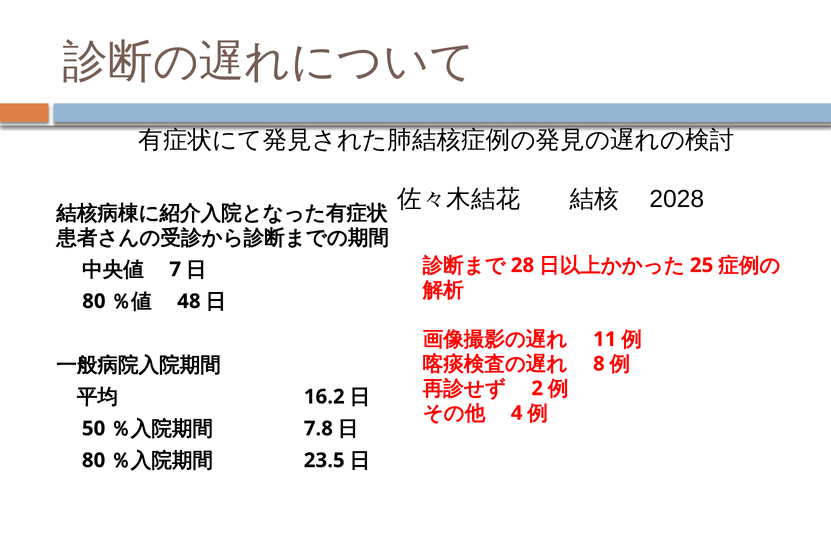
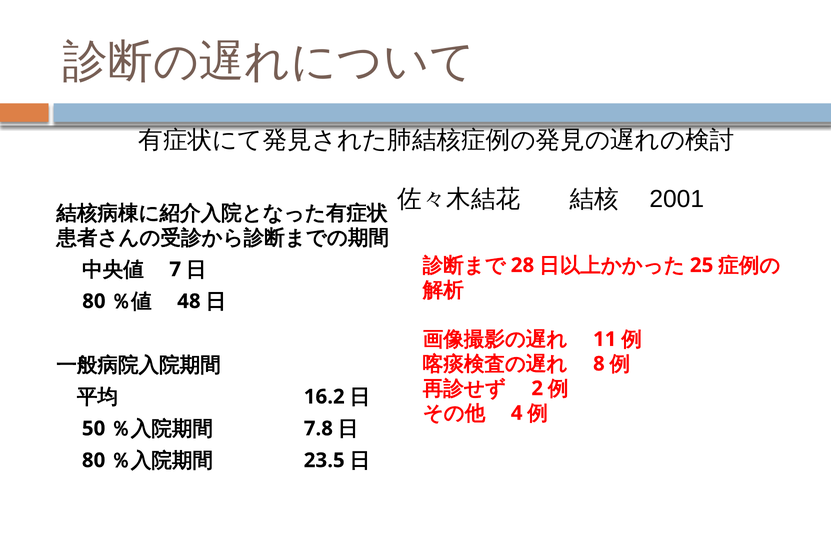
2028: 2028 -> 2001
